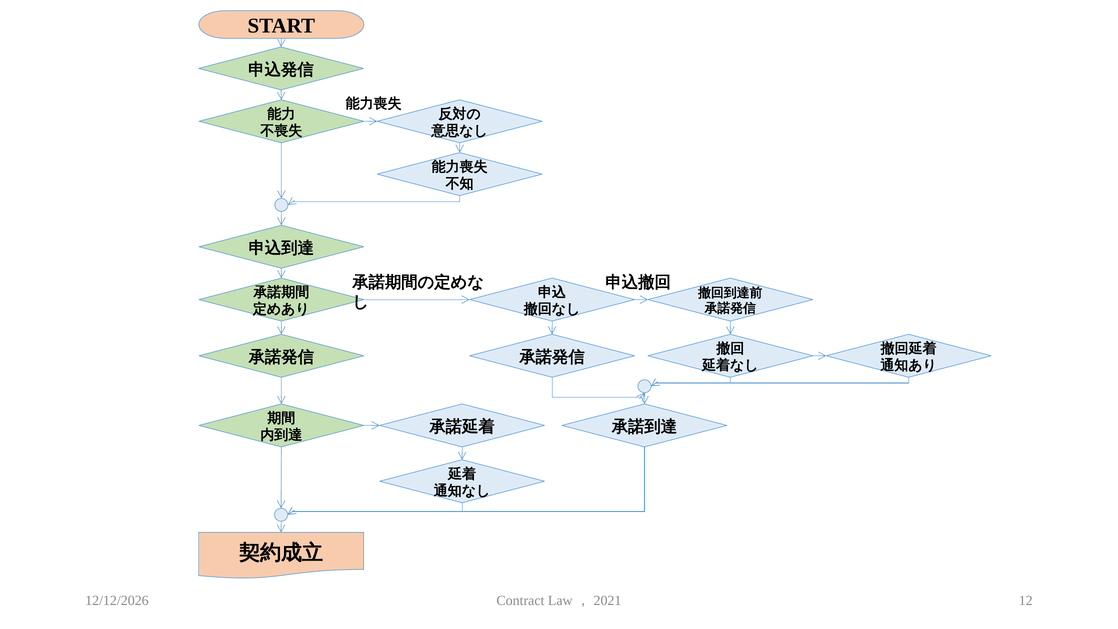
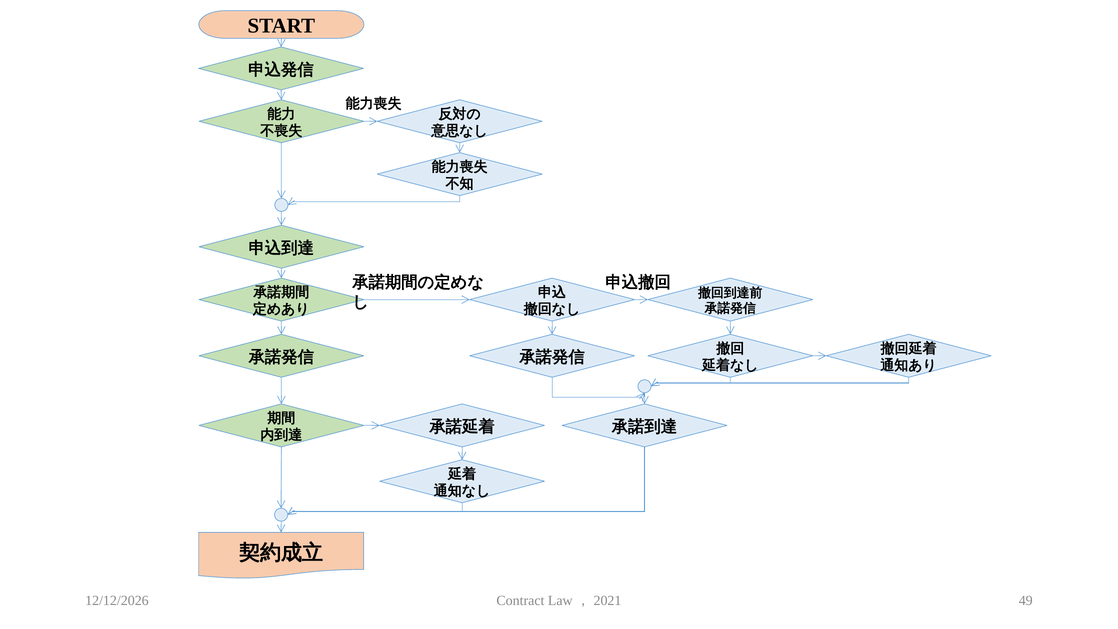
12: 12 -> 49
